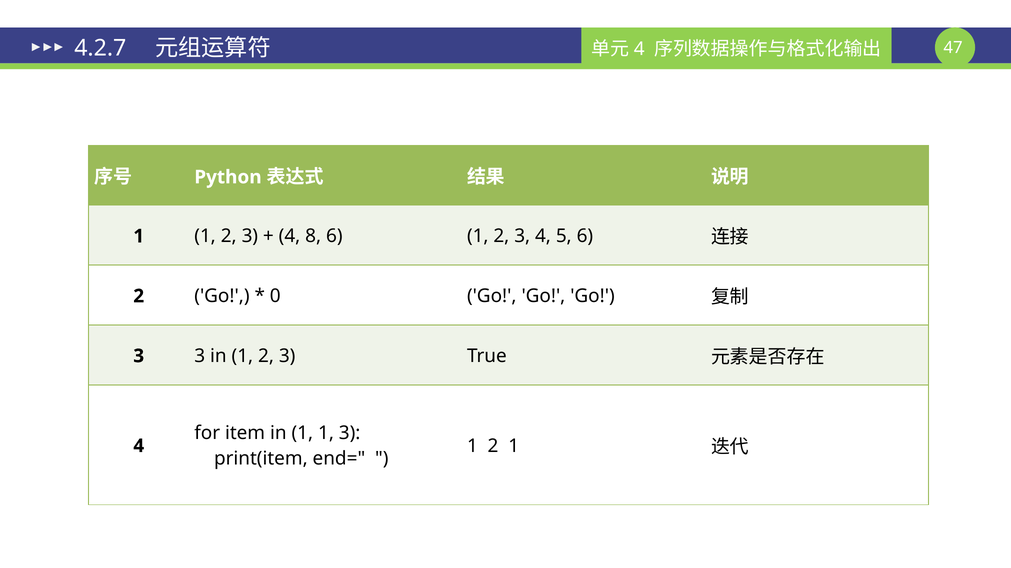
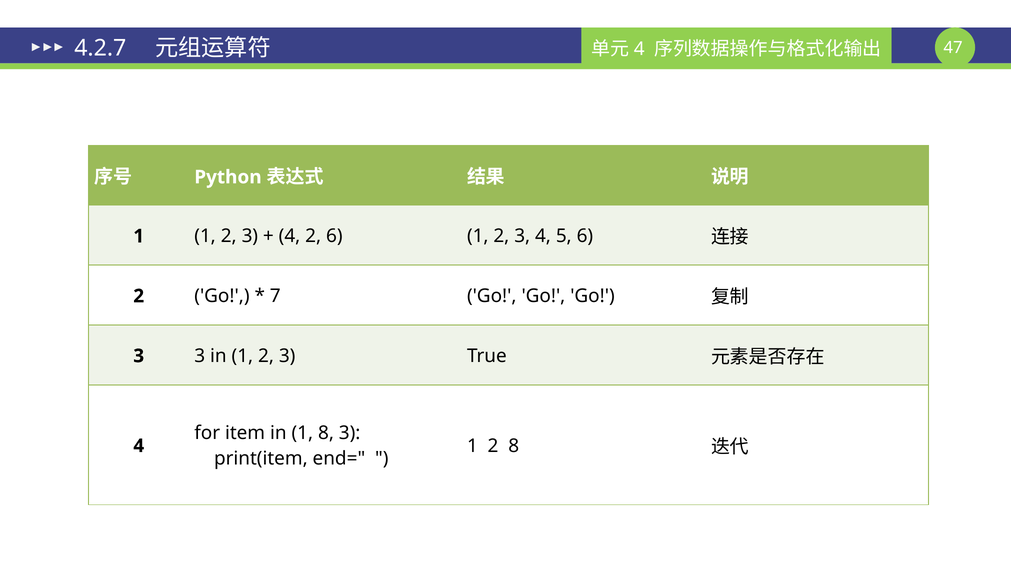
4 8: 8 -> 2
0: 0 -> 7
in 1 1: 1 -> 8
2 1: 1 -> 8
